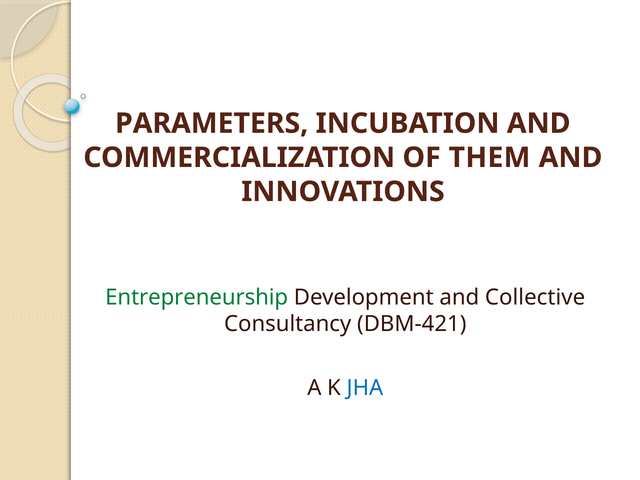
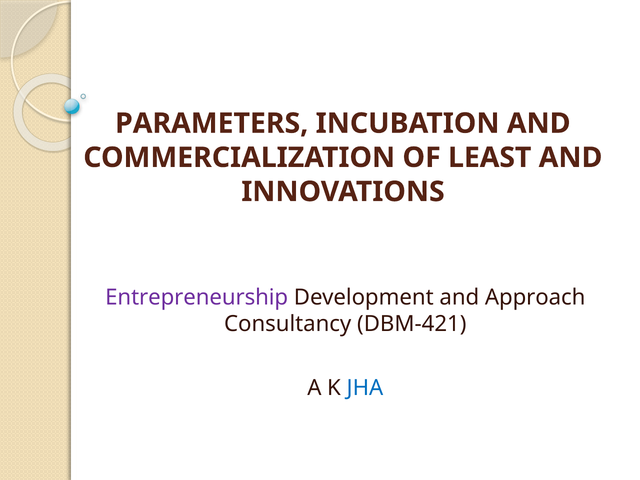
THEM: THEM -> LEAST
Entrepreneurship colour: green -> purple
Collective: Collective -> Approach
